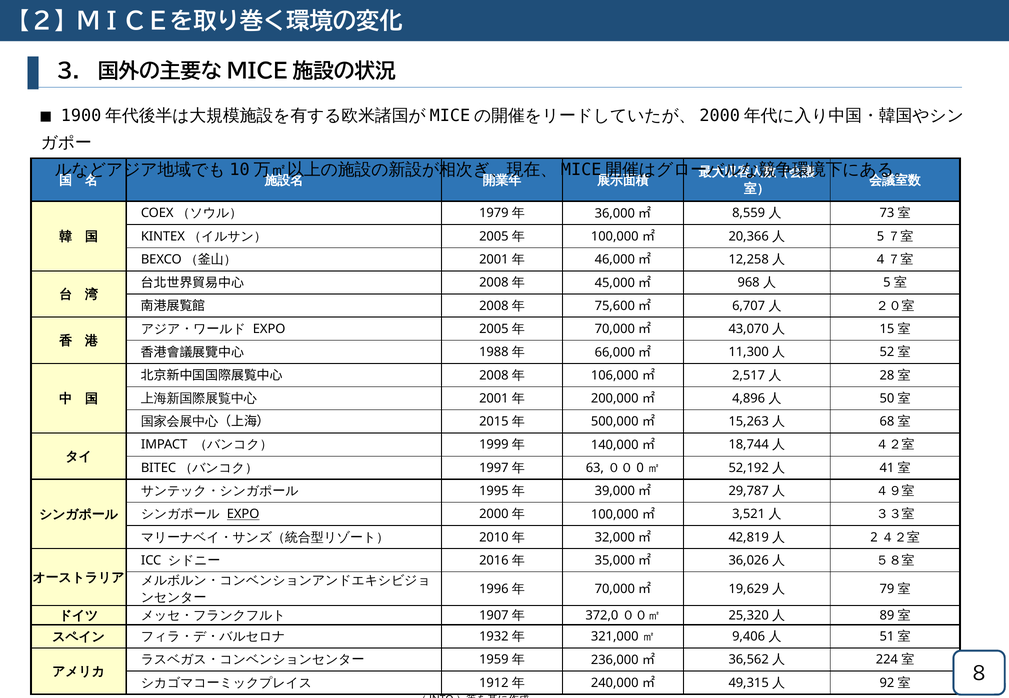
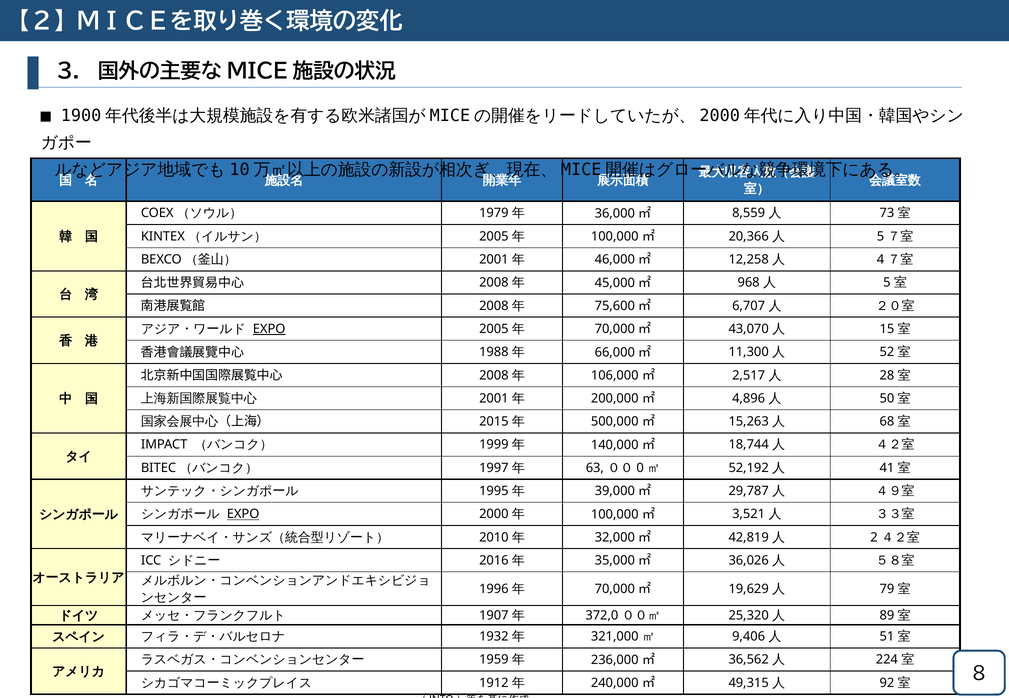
EXPO at (269, 329) underline: none -> present
